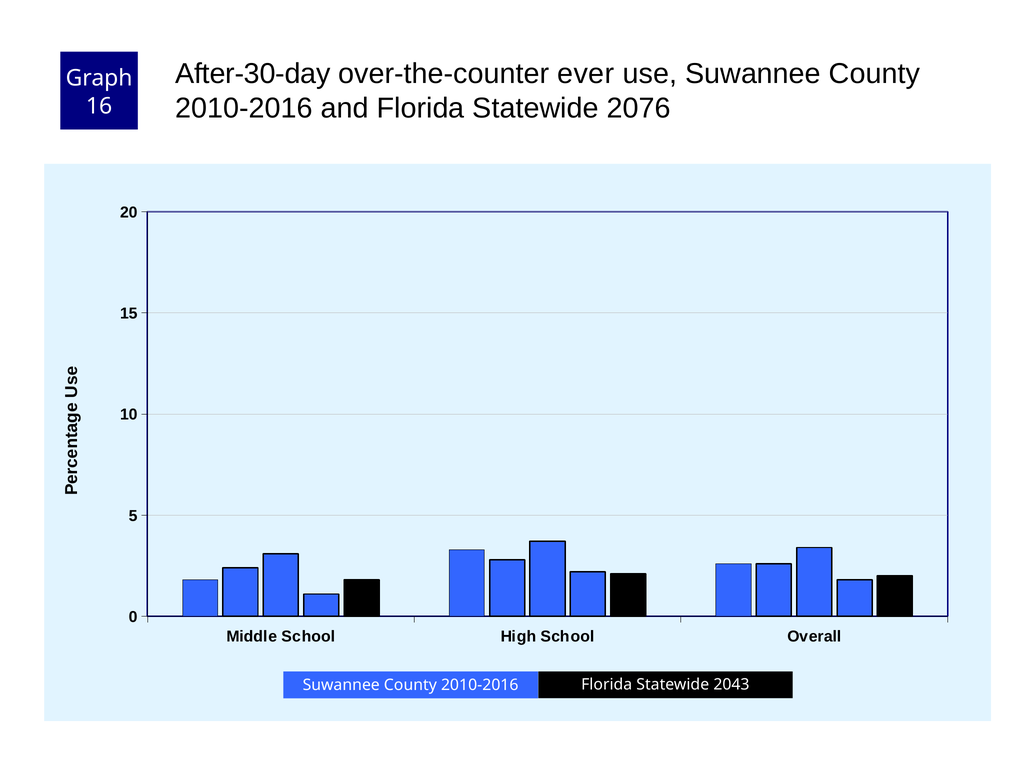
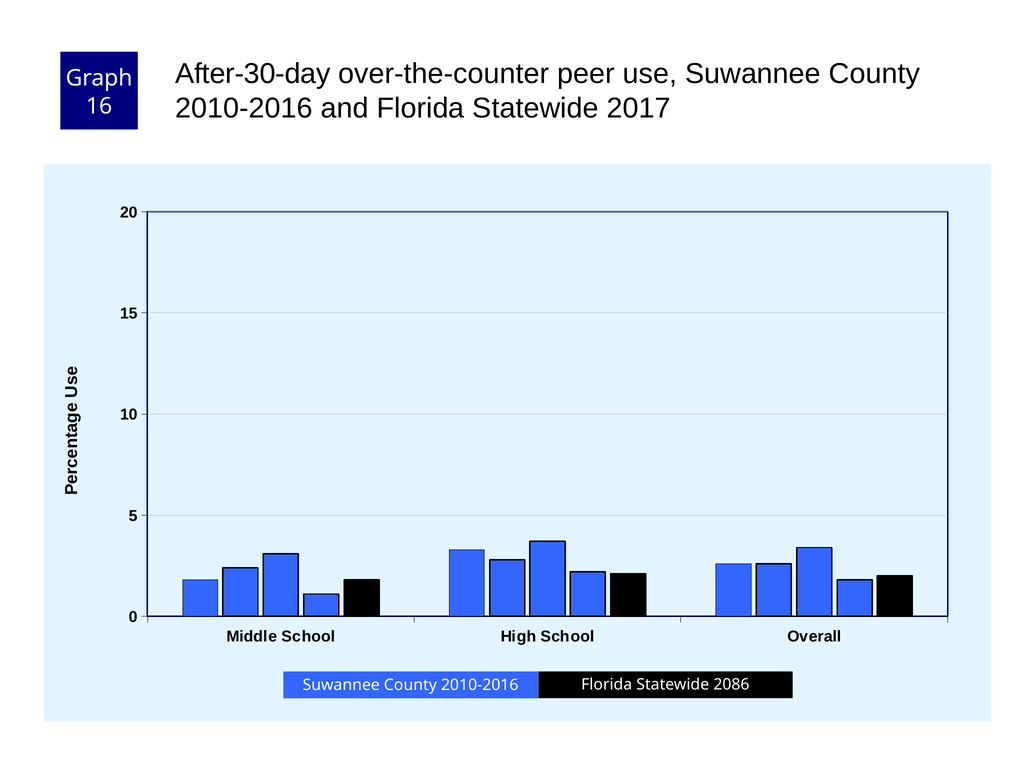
ever: ever -> peer
2076: 2076 -> 2017
2043: 2043 -> 2086
